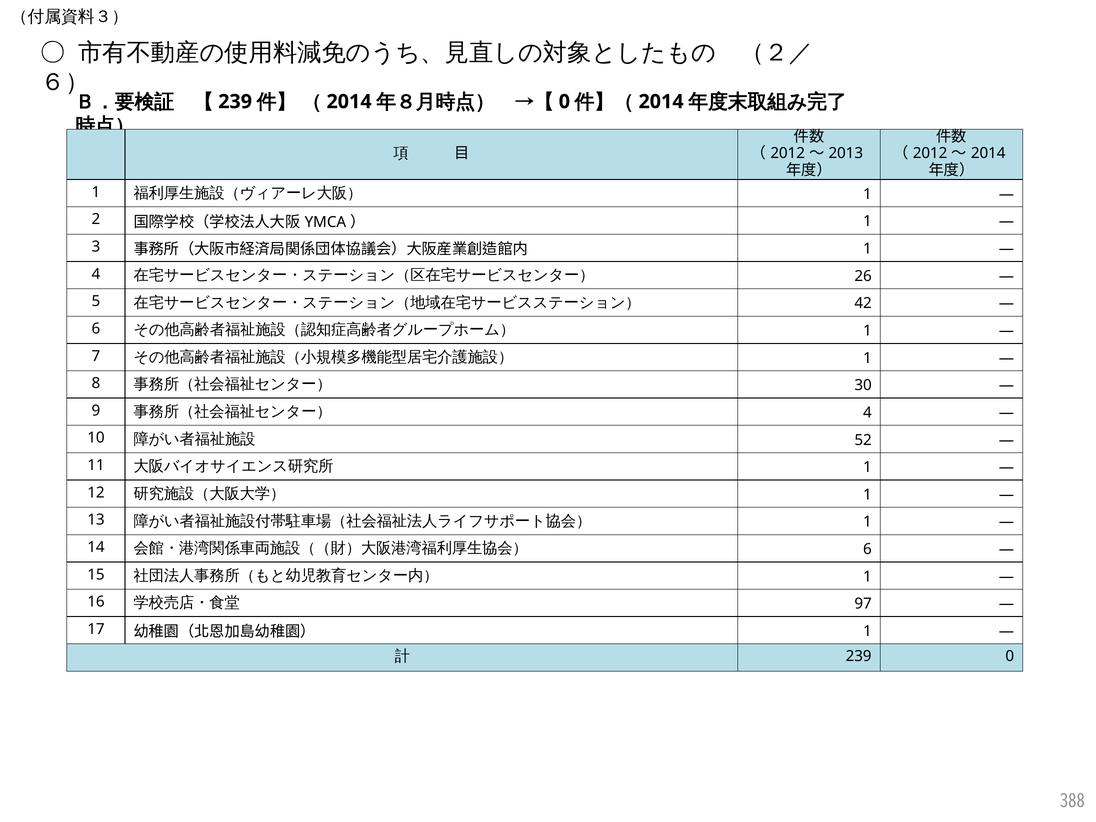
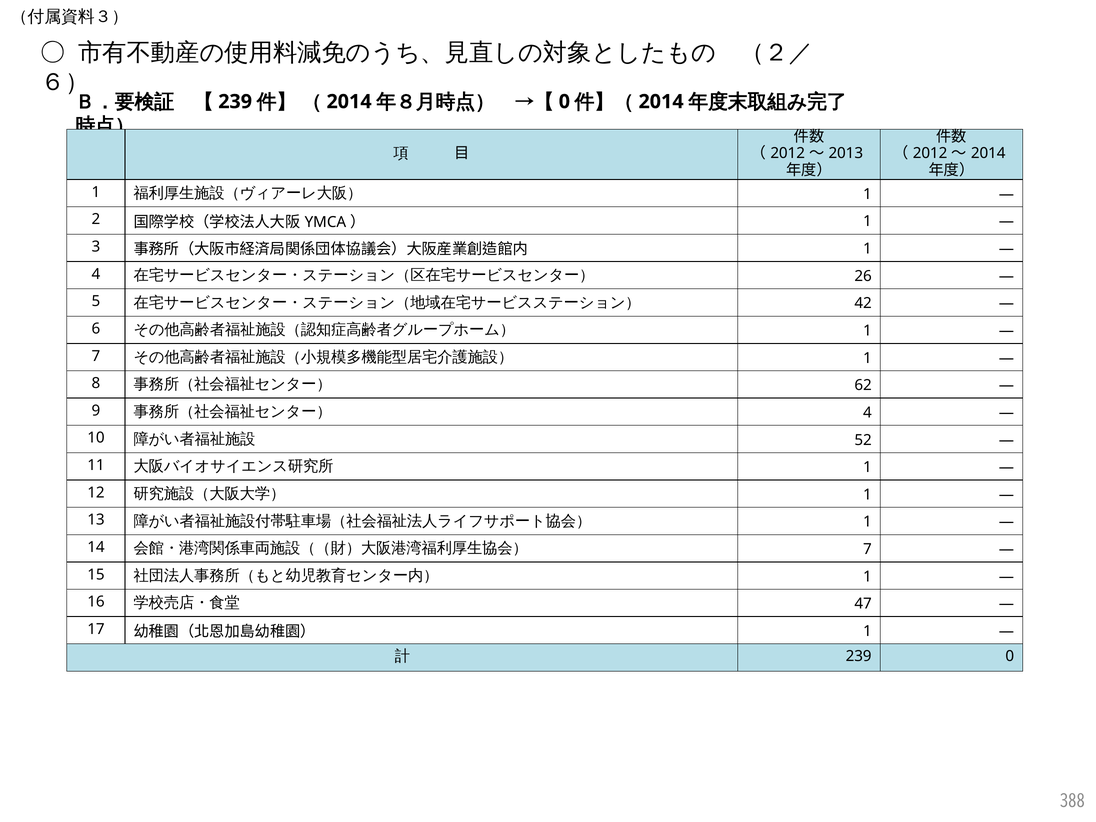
30: 30 -> 62
6 at (867, 549): 6 -> 7
97: 97 -> 47
